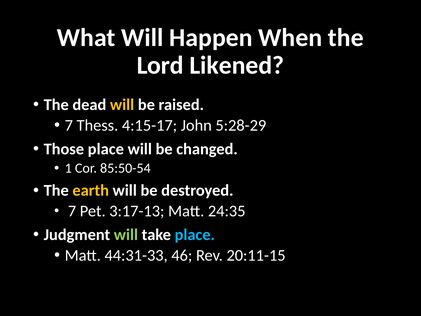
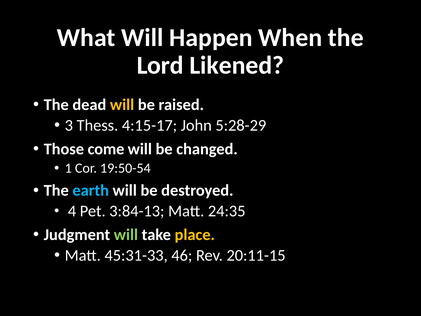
7 at (69, 125): 7 -> 3
Those place: place -> come
85:50-54: 85:50-54 -> 19:50-54
earth colour: yellow -> light blue
7 at (72, 211): 7 -> 4
3:17-13: 3:17-13 -> 3:84-13
place at (195, 234) colour: light blue -> yellow
44:31-33: 44:31-33 -> 45:31-33
